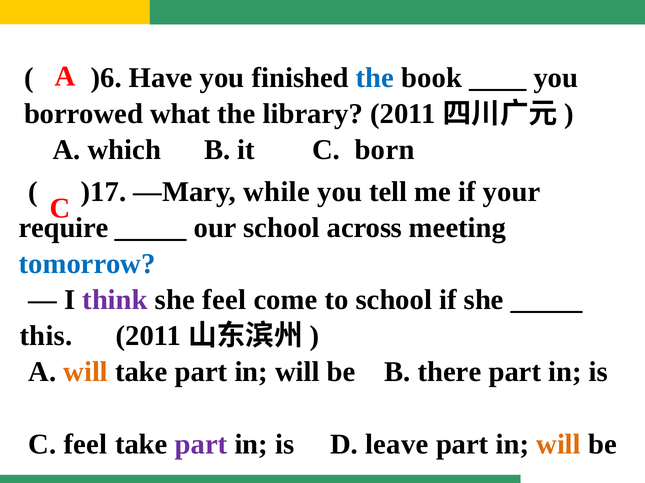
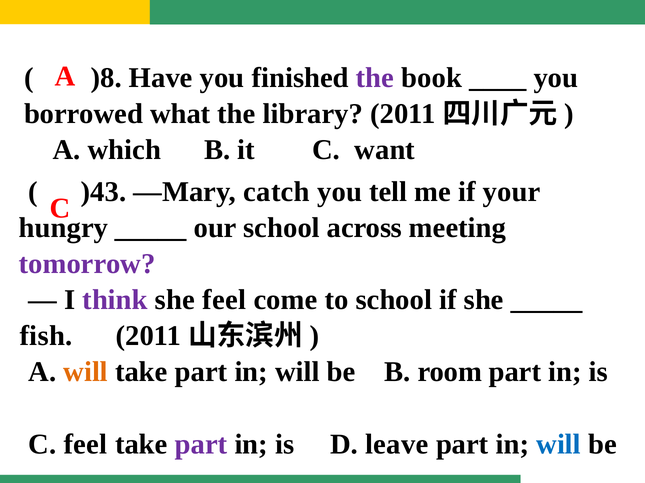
)6: )6 -> )8
the at (375, 78) colour: blue -> purple
born: born -> want
)17: )17 -> )43
while: while -> catch
require: require -> hungry
tomorrow colour: blue -> purple
this: this -> fish
there: there -> room
will at (559, 445) colour: orange -> blue
